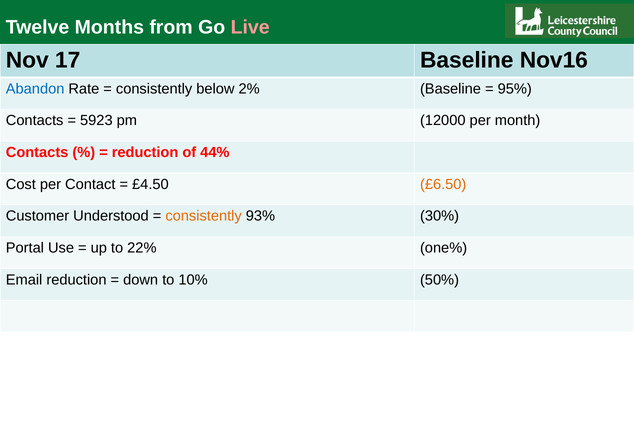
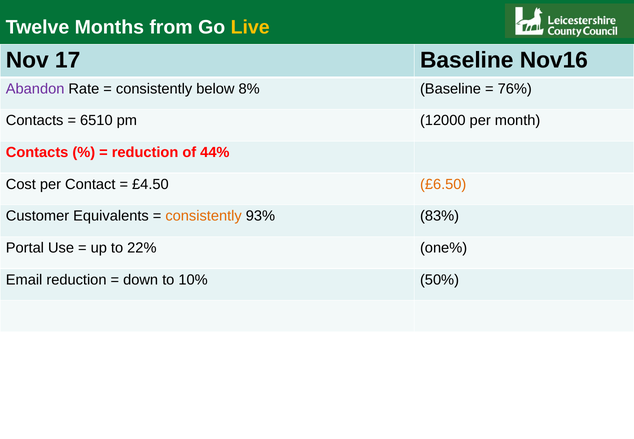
Live colour: pink -> yellow
Abandon colour: blue -> purple
2%: 2% -> 8%
95%: 95% -> 76%
5923: 5923 -> 6510
Understood: Understood -> Equivalents
30%: 30% -> 83%
